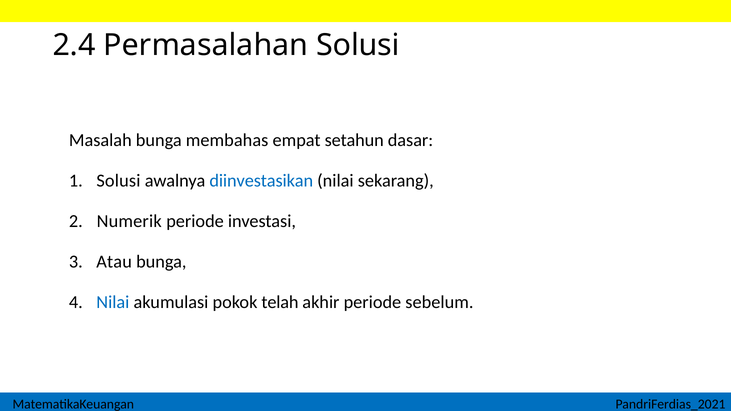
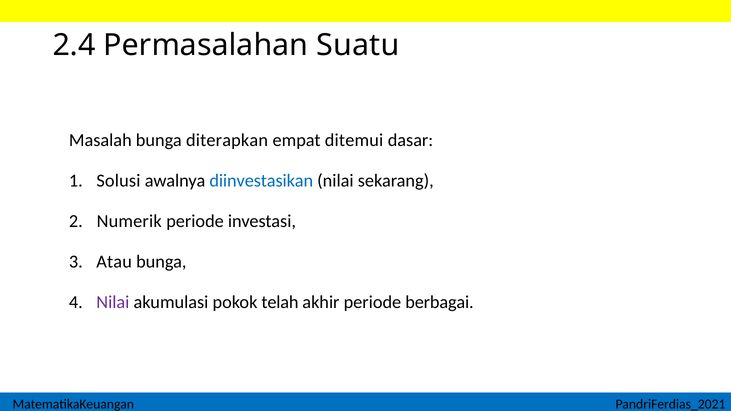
Permasalahan Solusi: Solusi -> Suatu
membahas: membahas -> diterapkan
setahun: setahun -> ditemui
Nilai at (113, 302) colour: blue -> purple
sebelum: sebelum -> berbagai
